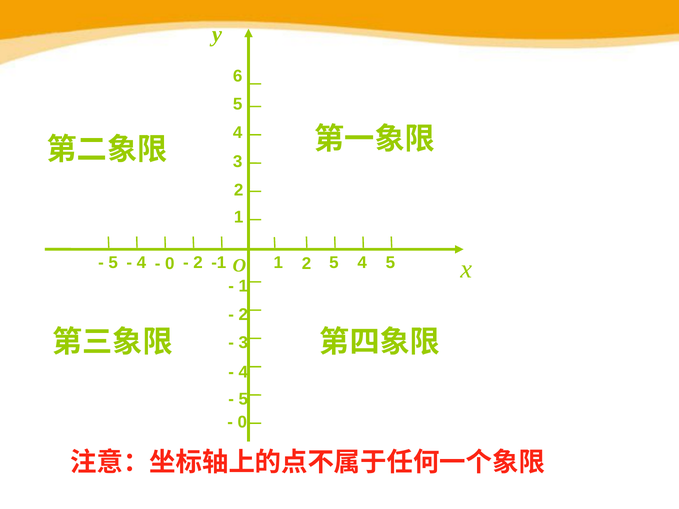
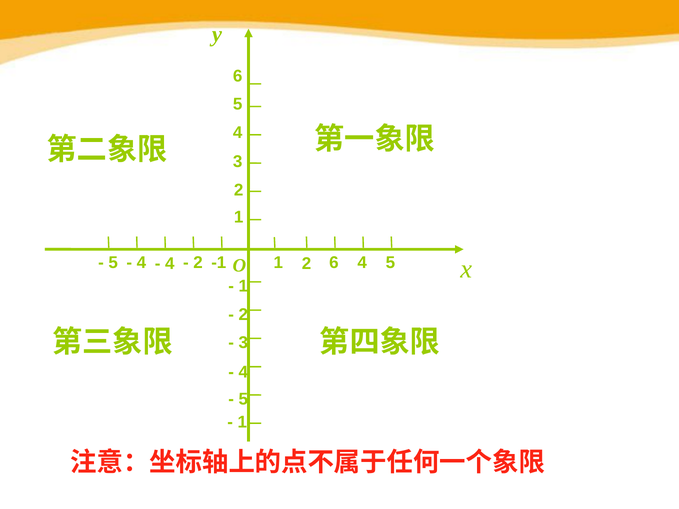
2 5: 5 -> 6
0 at (170, 264): 0 -> 4
0 at (242, 422): 0 -> 1
